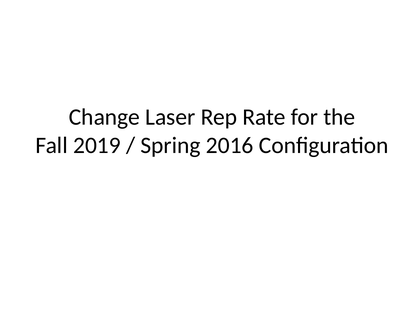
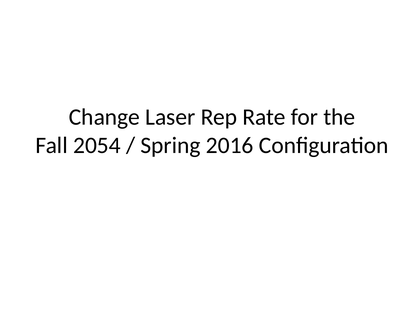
2019: 2019 -> 2054
